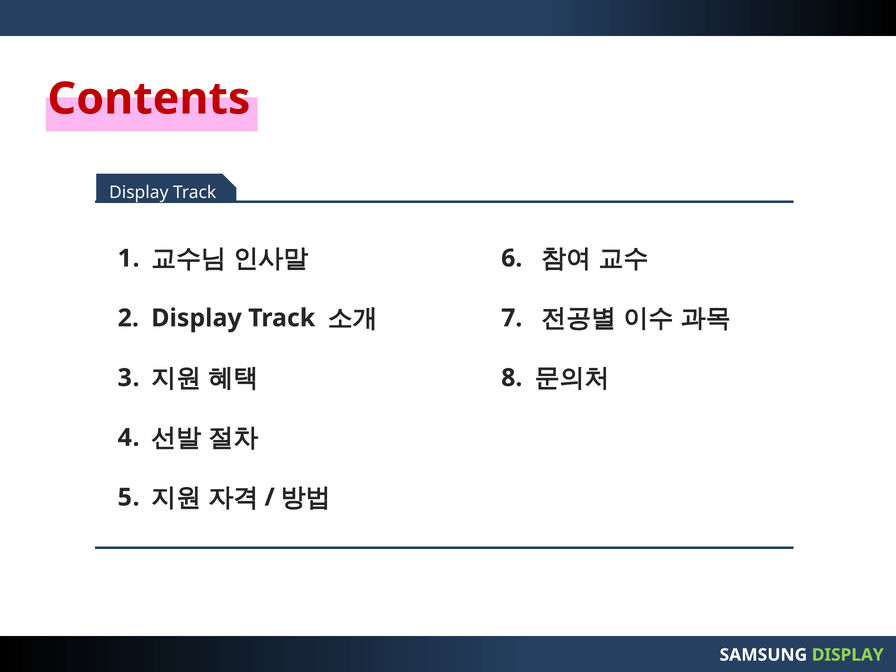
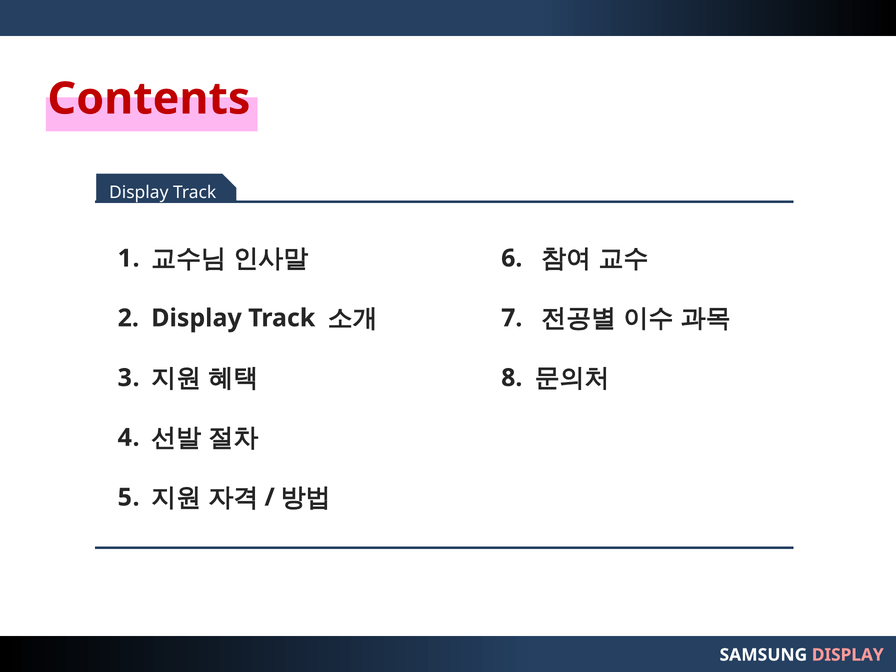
DISPLAY at (848, 655) colour: light green -> pink
